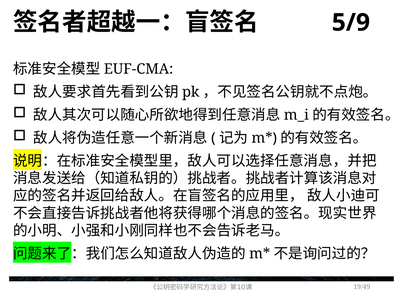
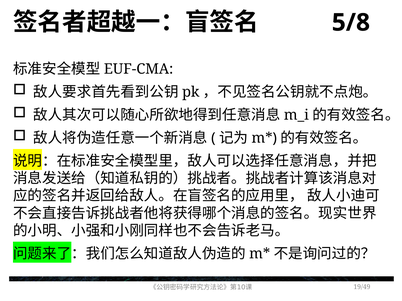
5/9: 5/9 -> 5/8
